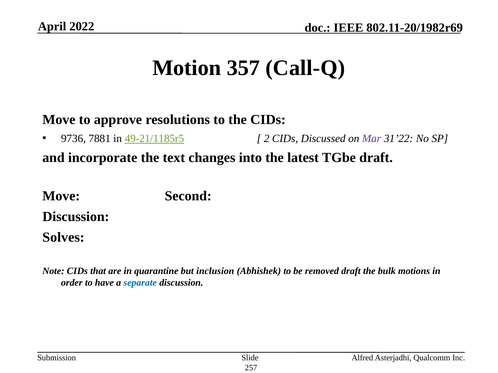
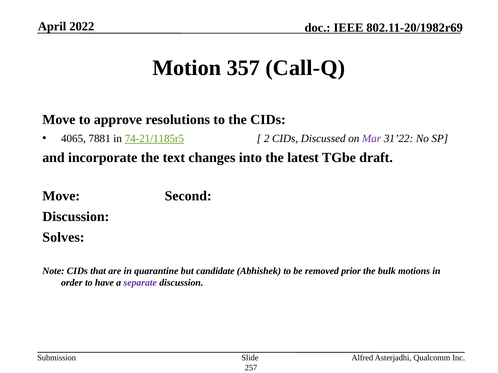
9736: 9736 -> 4065
49-21/1185r5: 49-21/1185r5 -> 74-21/1185r5
inclusion: inclusion -> candidate
removed draft: draft -> prior
separate colour: blue -> purple
